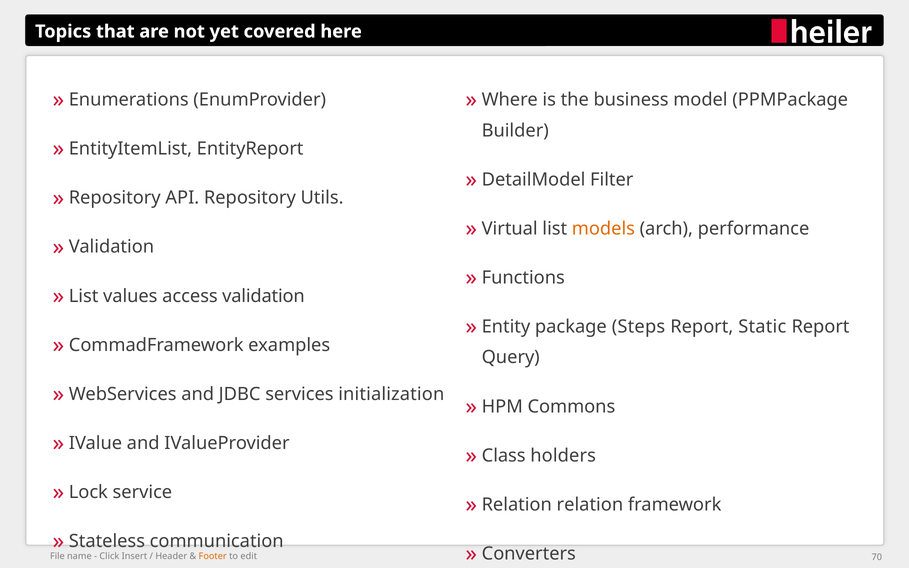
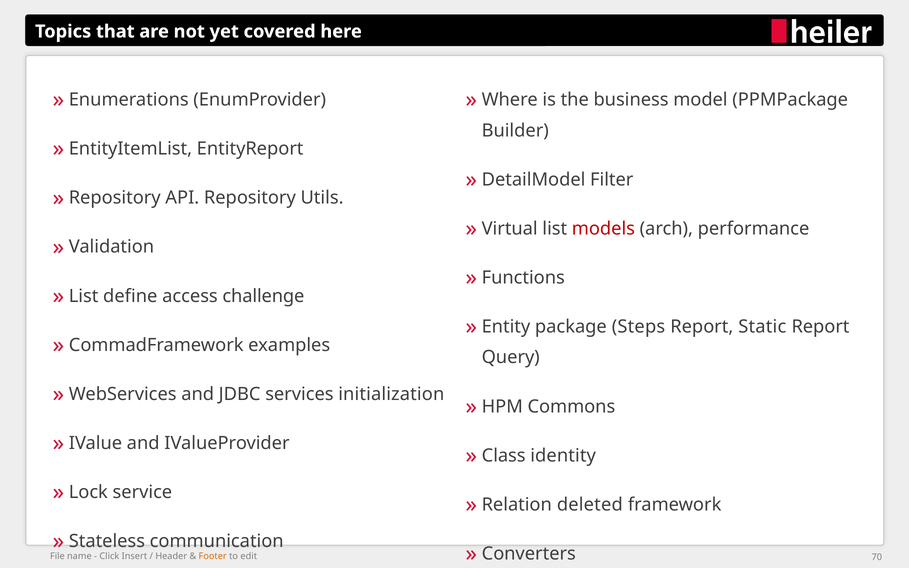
models colour: orange -> red
values: values -> define
validation: validation -> challenge
holders: holders -> identity
relation: relation -> deleted
